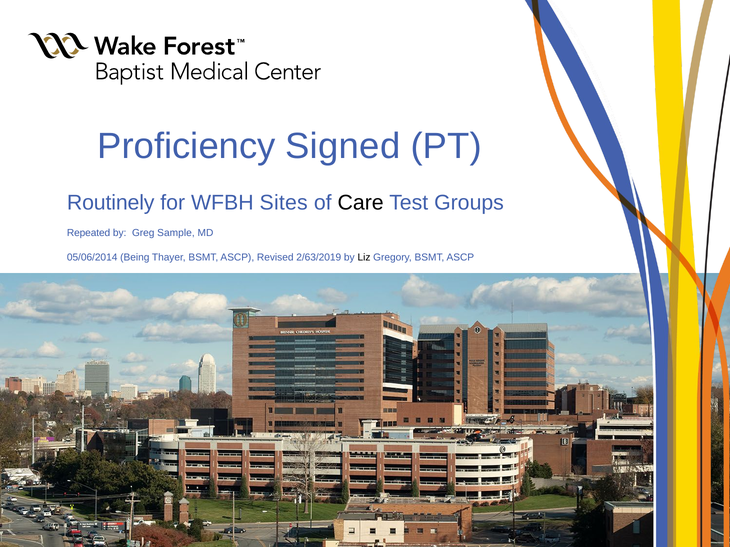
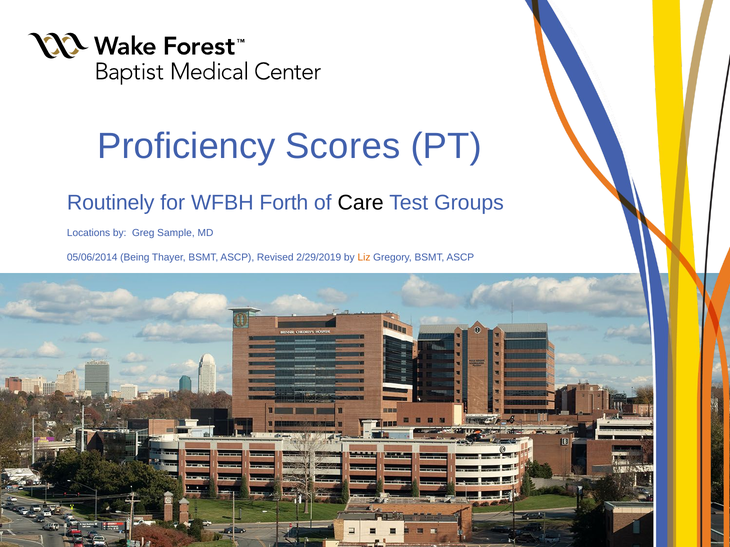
Signed: Signed -> Scores
Sites: Sites -> Forth
Repeated: Repeated -> Locations
2/63/2019: 2/63/2019 -> 2/29/2019
Liz colour: black -> orange
